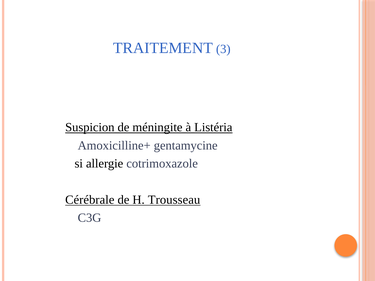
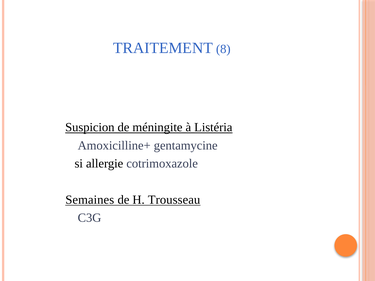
3: 3 -> 8
Cérébrale: Cérébrale -> Semaines
